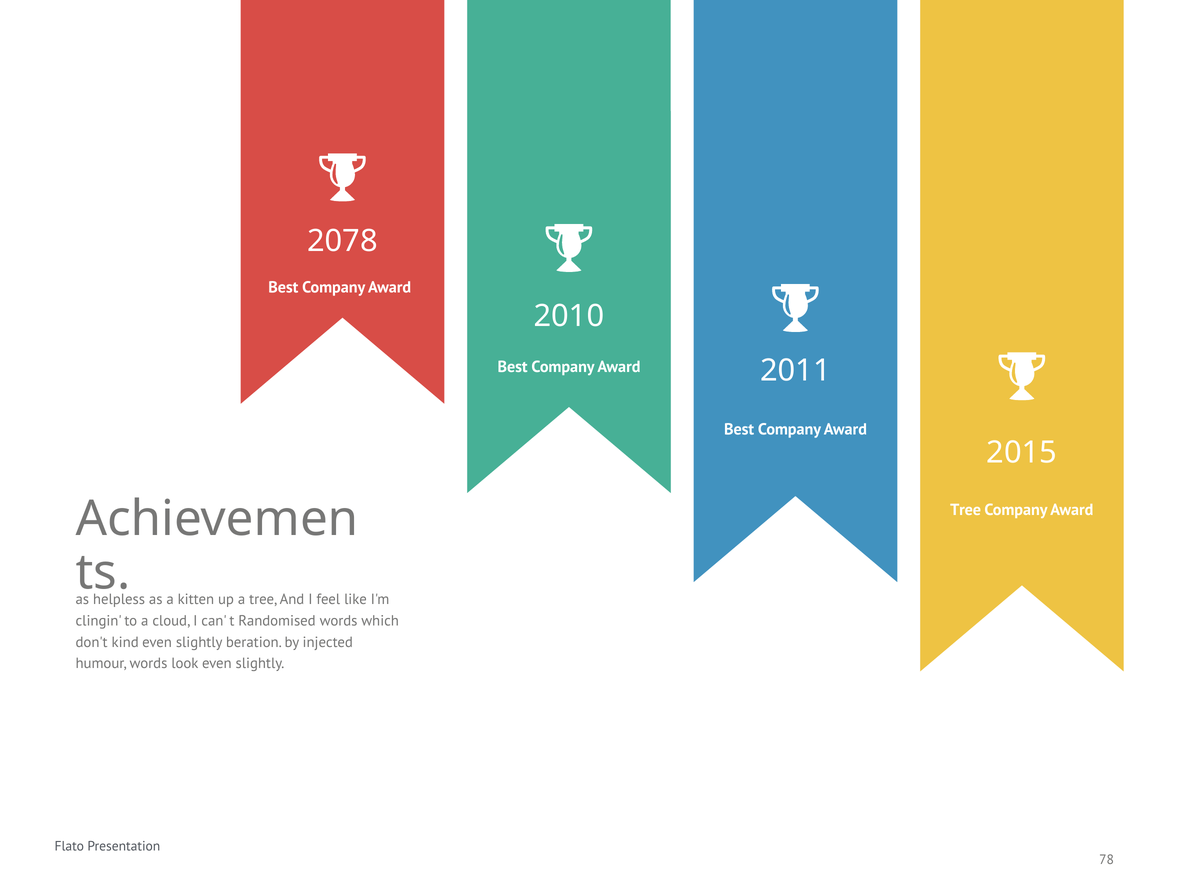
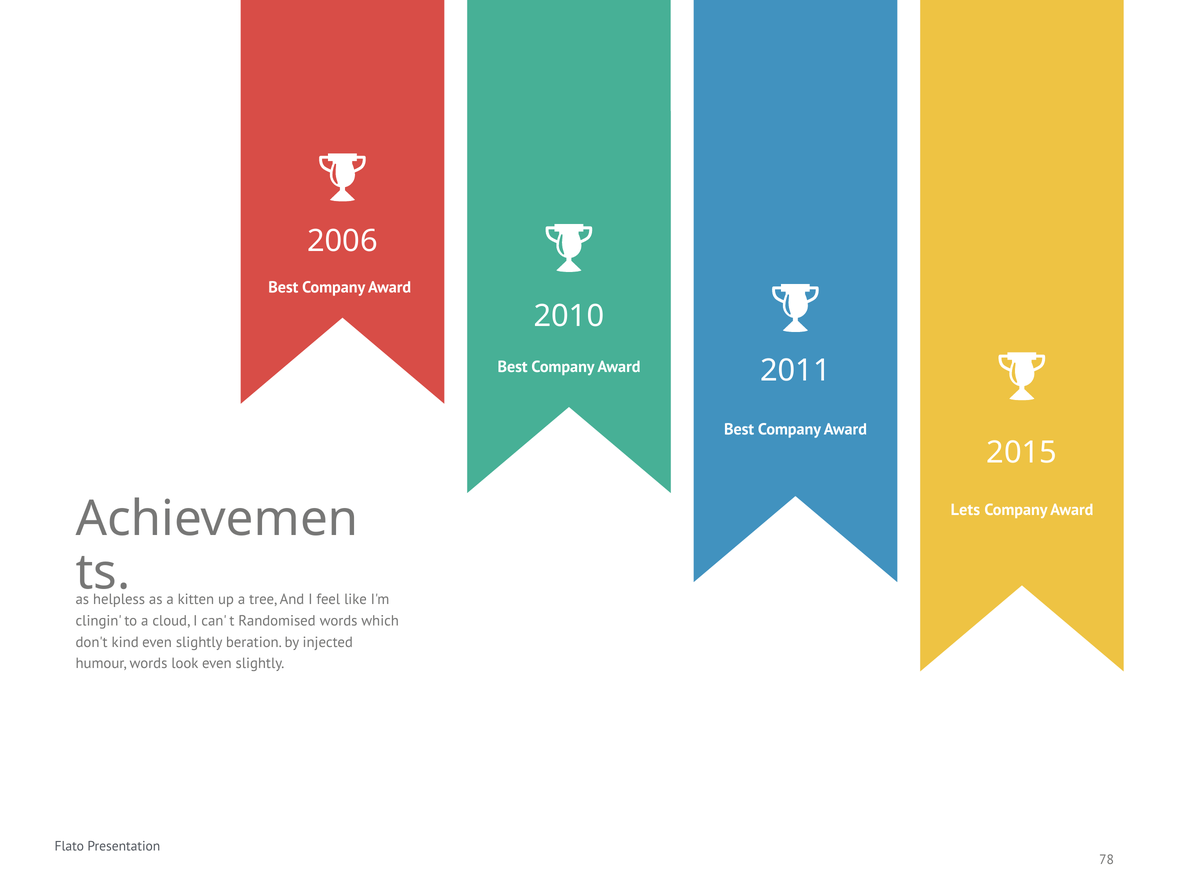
2078: 2078 -> 2006
Tree at (966, 510): Tree -> Lets
